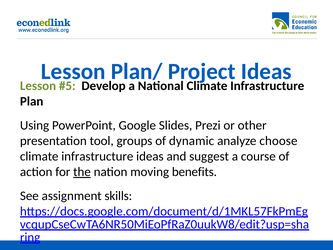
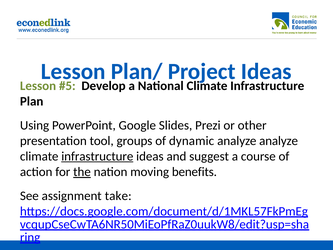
analyze choose: choose -> analyze
infrastructure at (97, 156) underline: none -> present
skills: skills -> take
